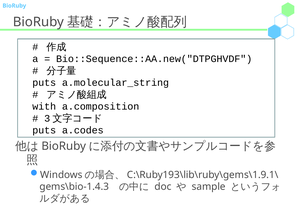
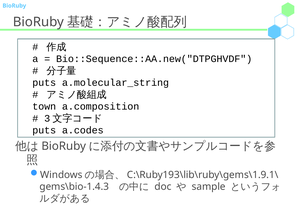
with: with -> town
